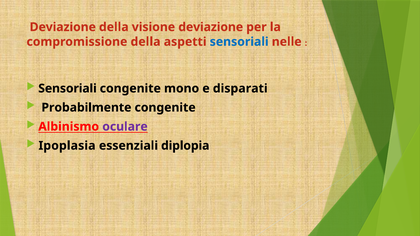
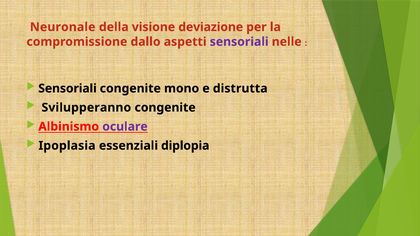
Deviazione at (63, 27): Deviazione -> Neuronale
compromissione della: della -> dallo
sensoriali at (239, 42) colour: blue -> purple
disparati: disparati -> distrutta
Probabilmente: Probabilmente -> Svilupperanno
